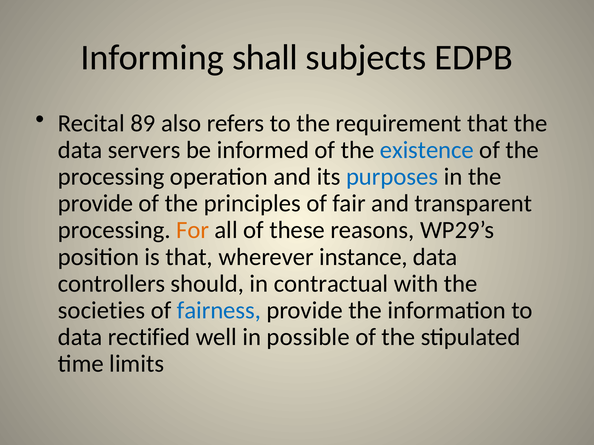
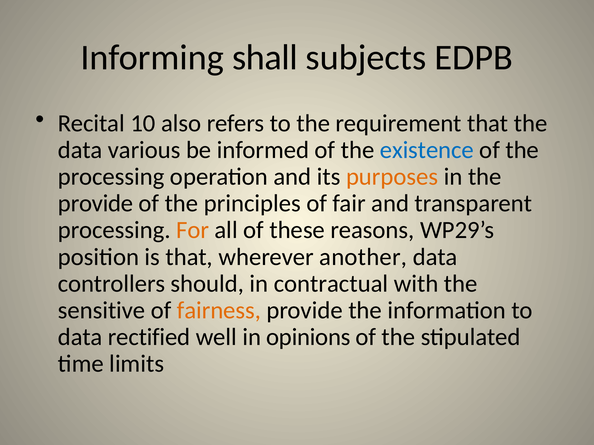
89: 89 -> 10
servers: servers -> various
purposes colour: blue -> orange
instance: instance -> another
societies: societies -> sensitive
fairness colour: blue -> orange
possible: possible -> opinions
